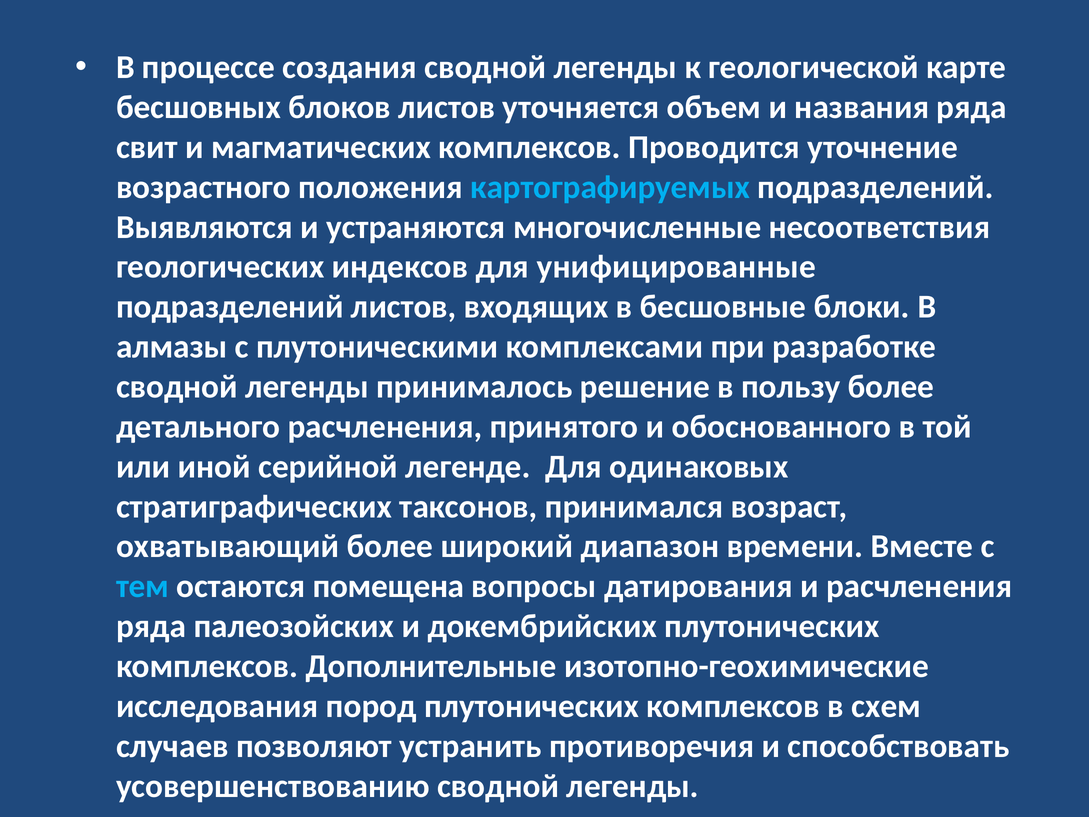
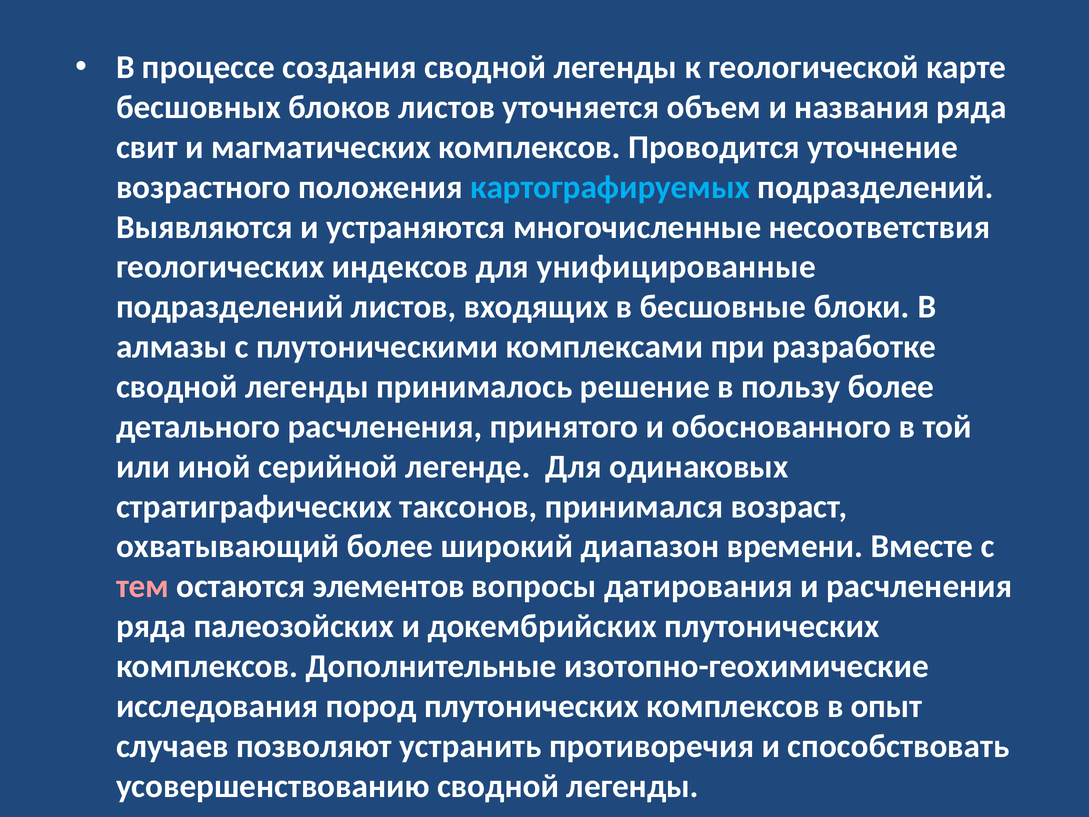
тем colour: light blue -> pink
помещена: помещена -> элементов
схем: схем -> опыт
